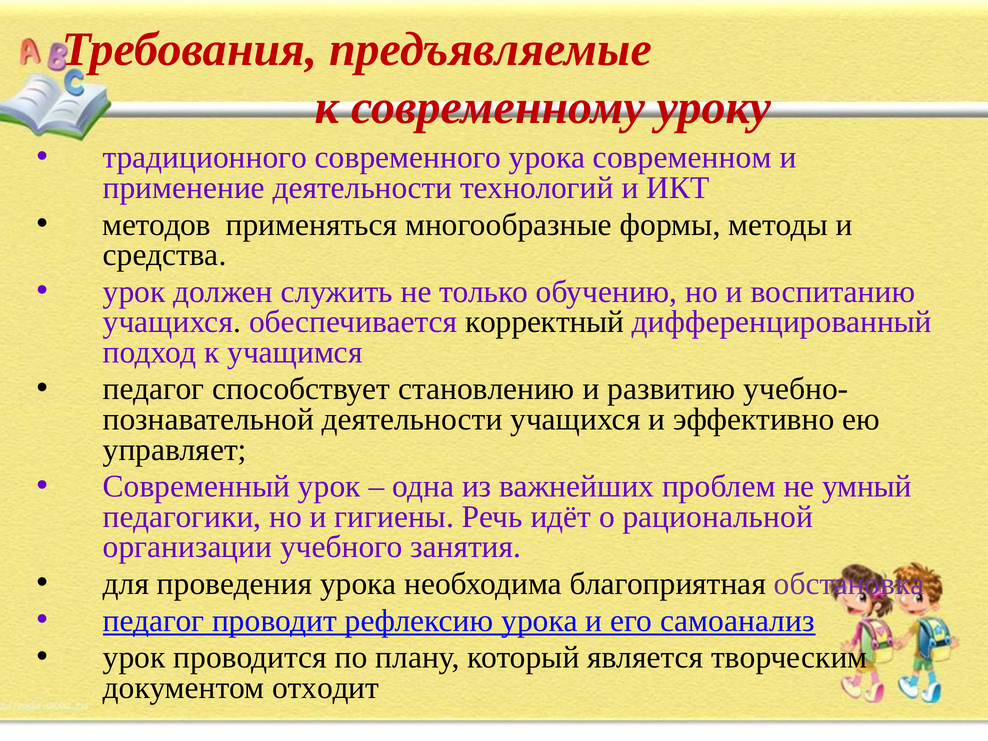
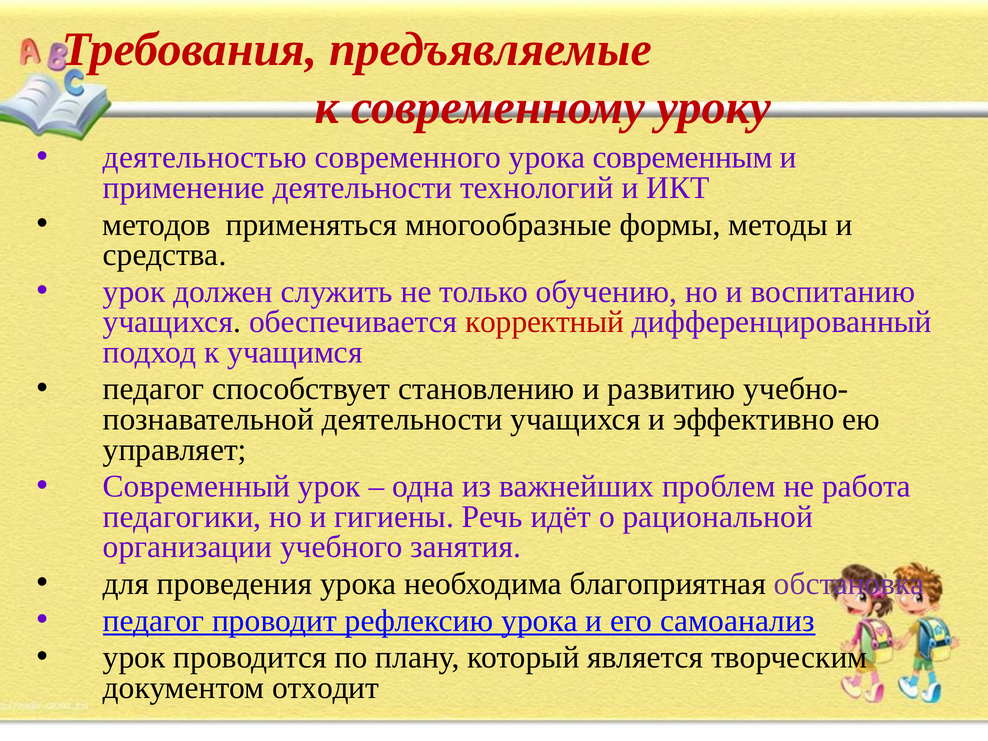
традиционного: традиционного -> деятельностью
современном: современном -> современным
корректный colour: black -> red
умный: умный -> работа
